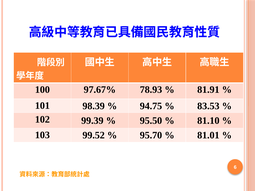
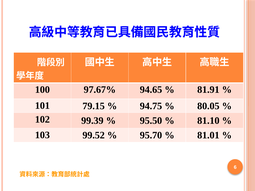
78.93: 78.93 -> 94.65
98.39: 98.39 -> 79.15
83.53: 83.53 -> 80.05
